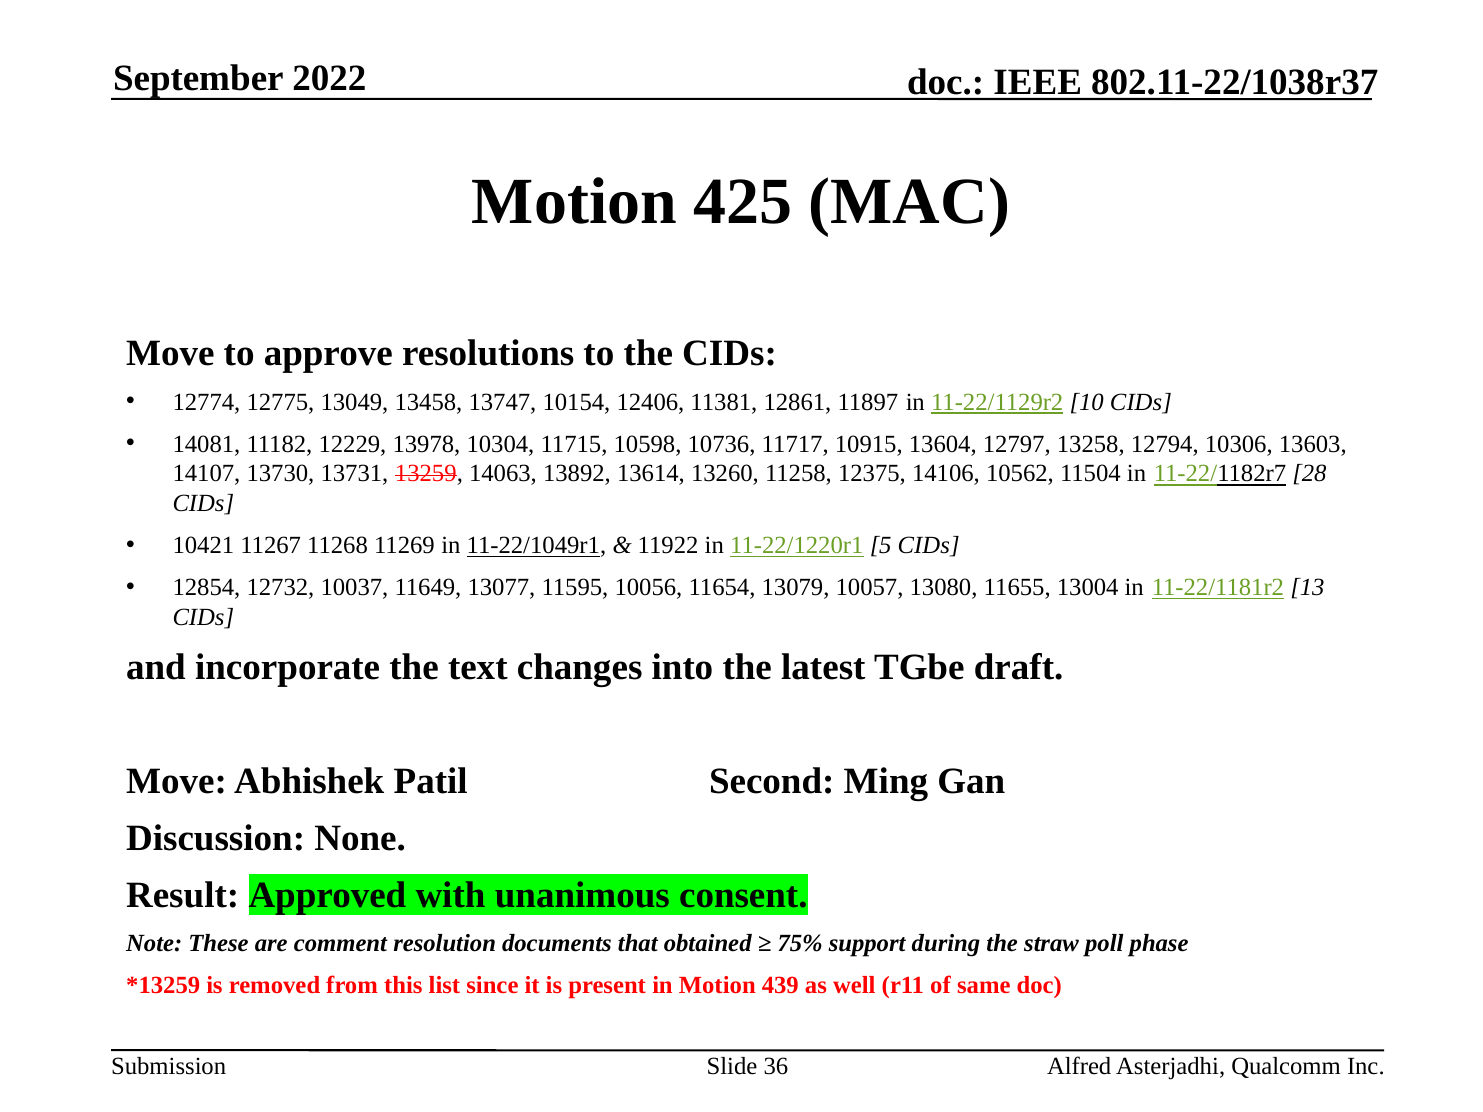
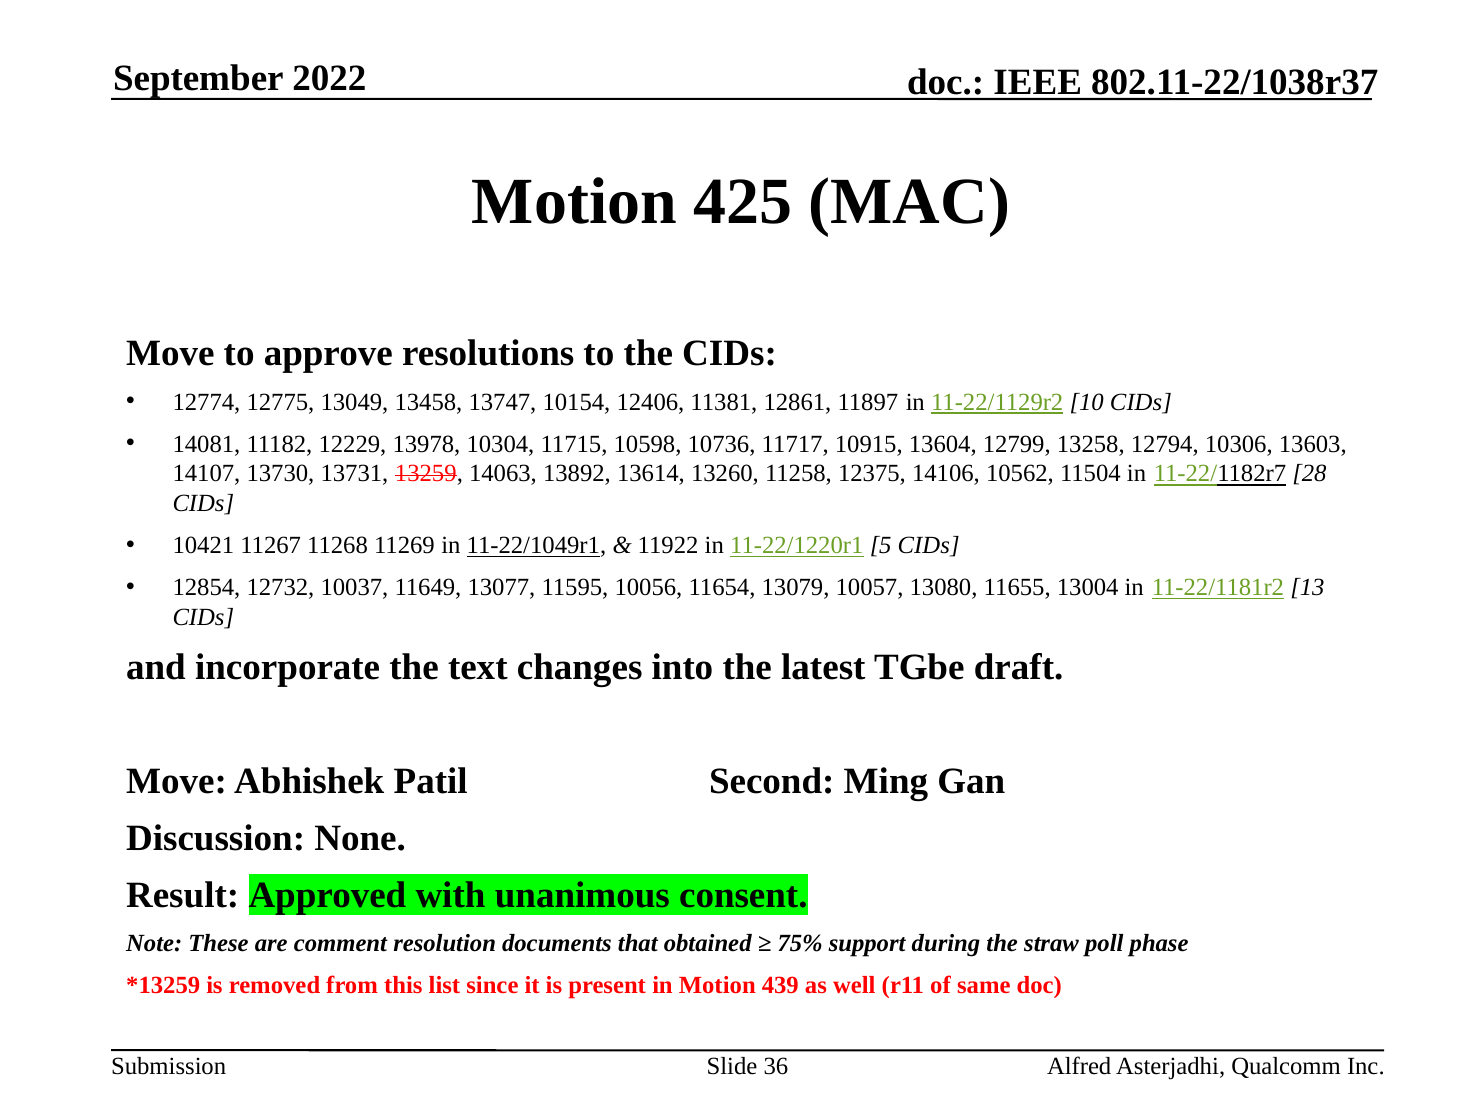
12797: 12797 -> 12799
